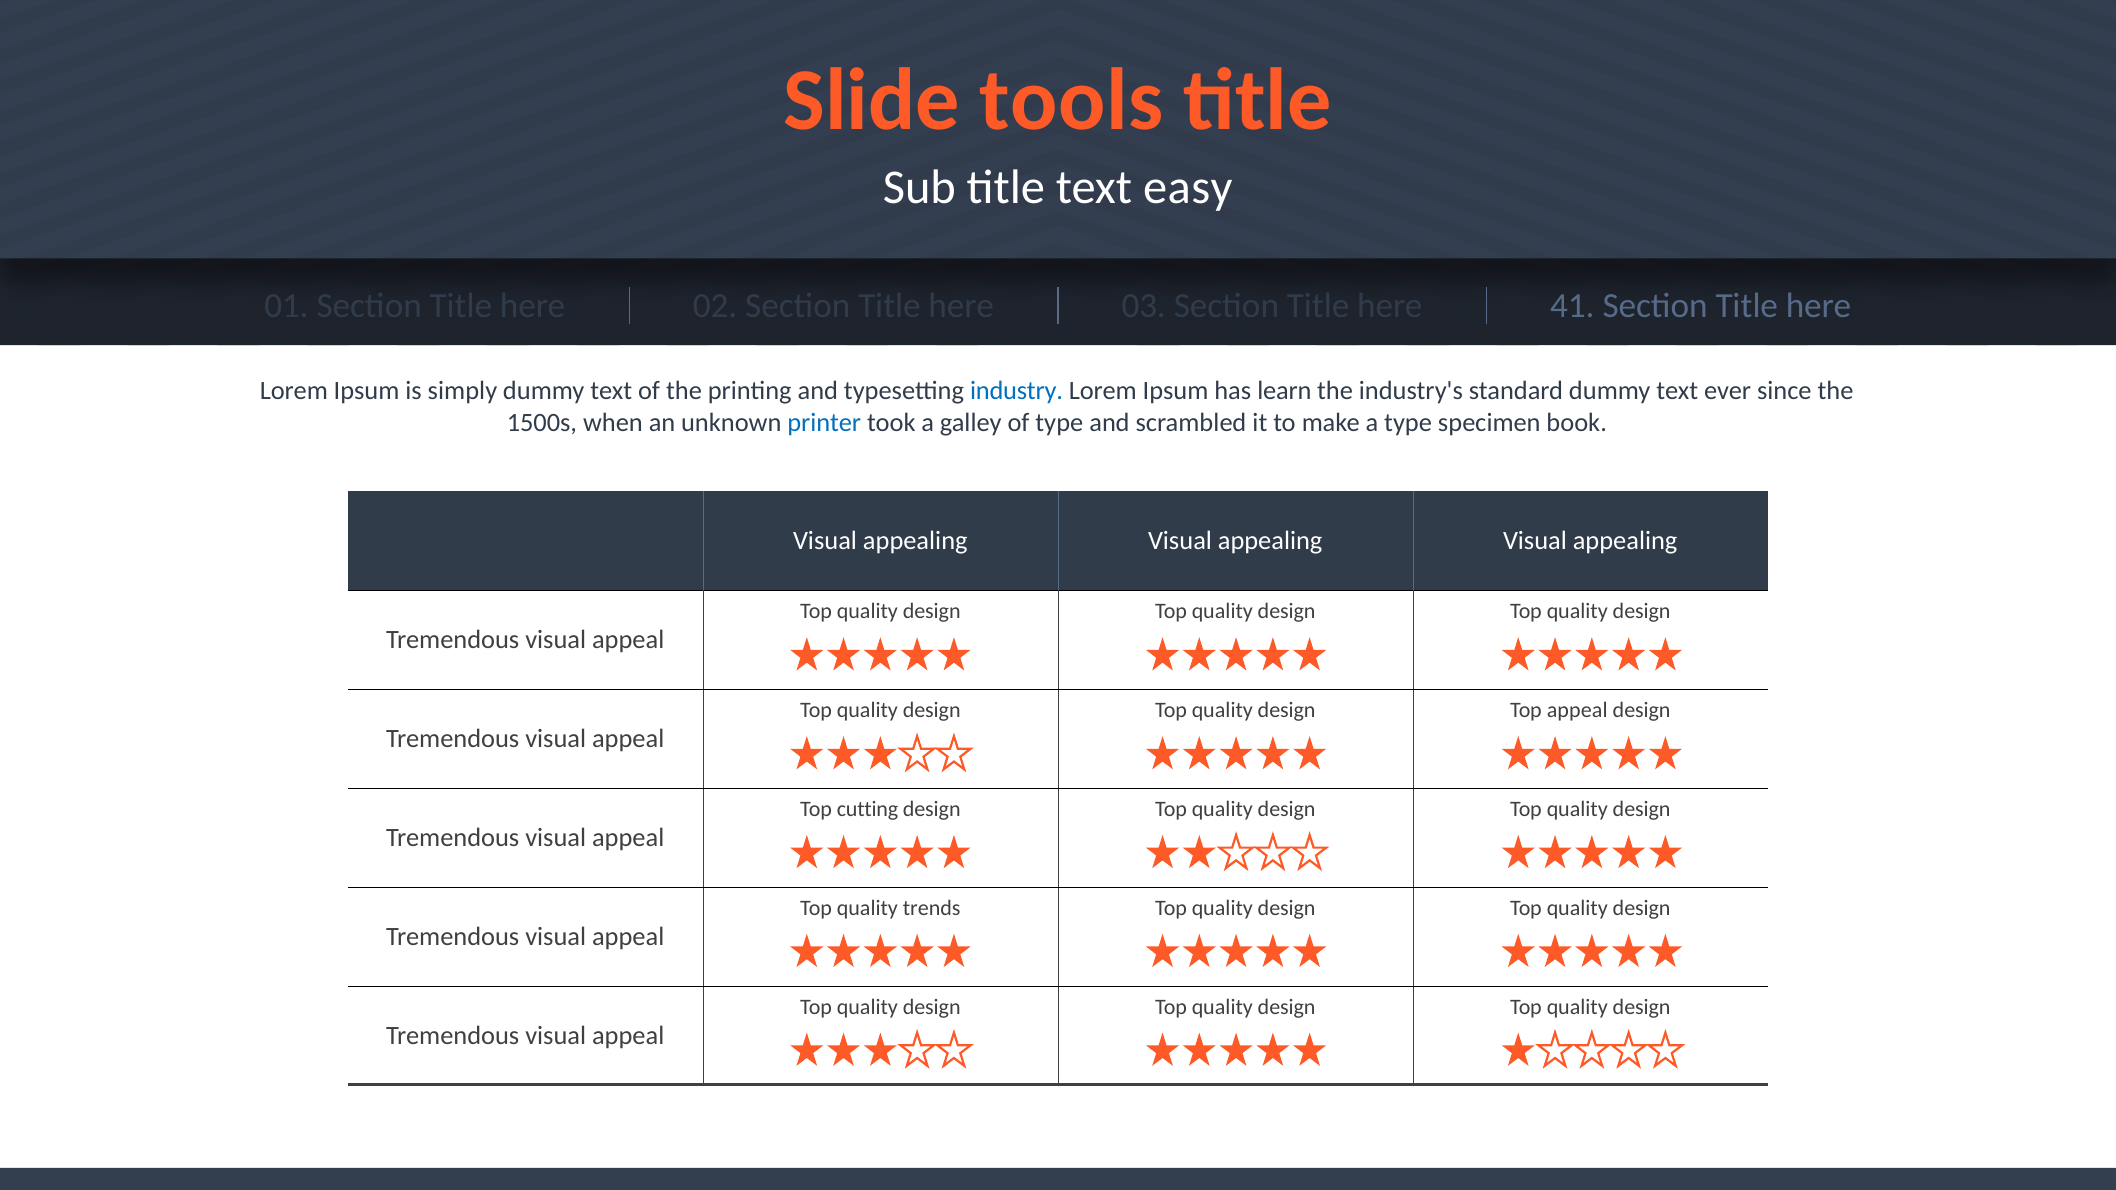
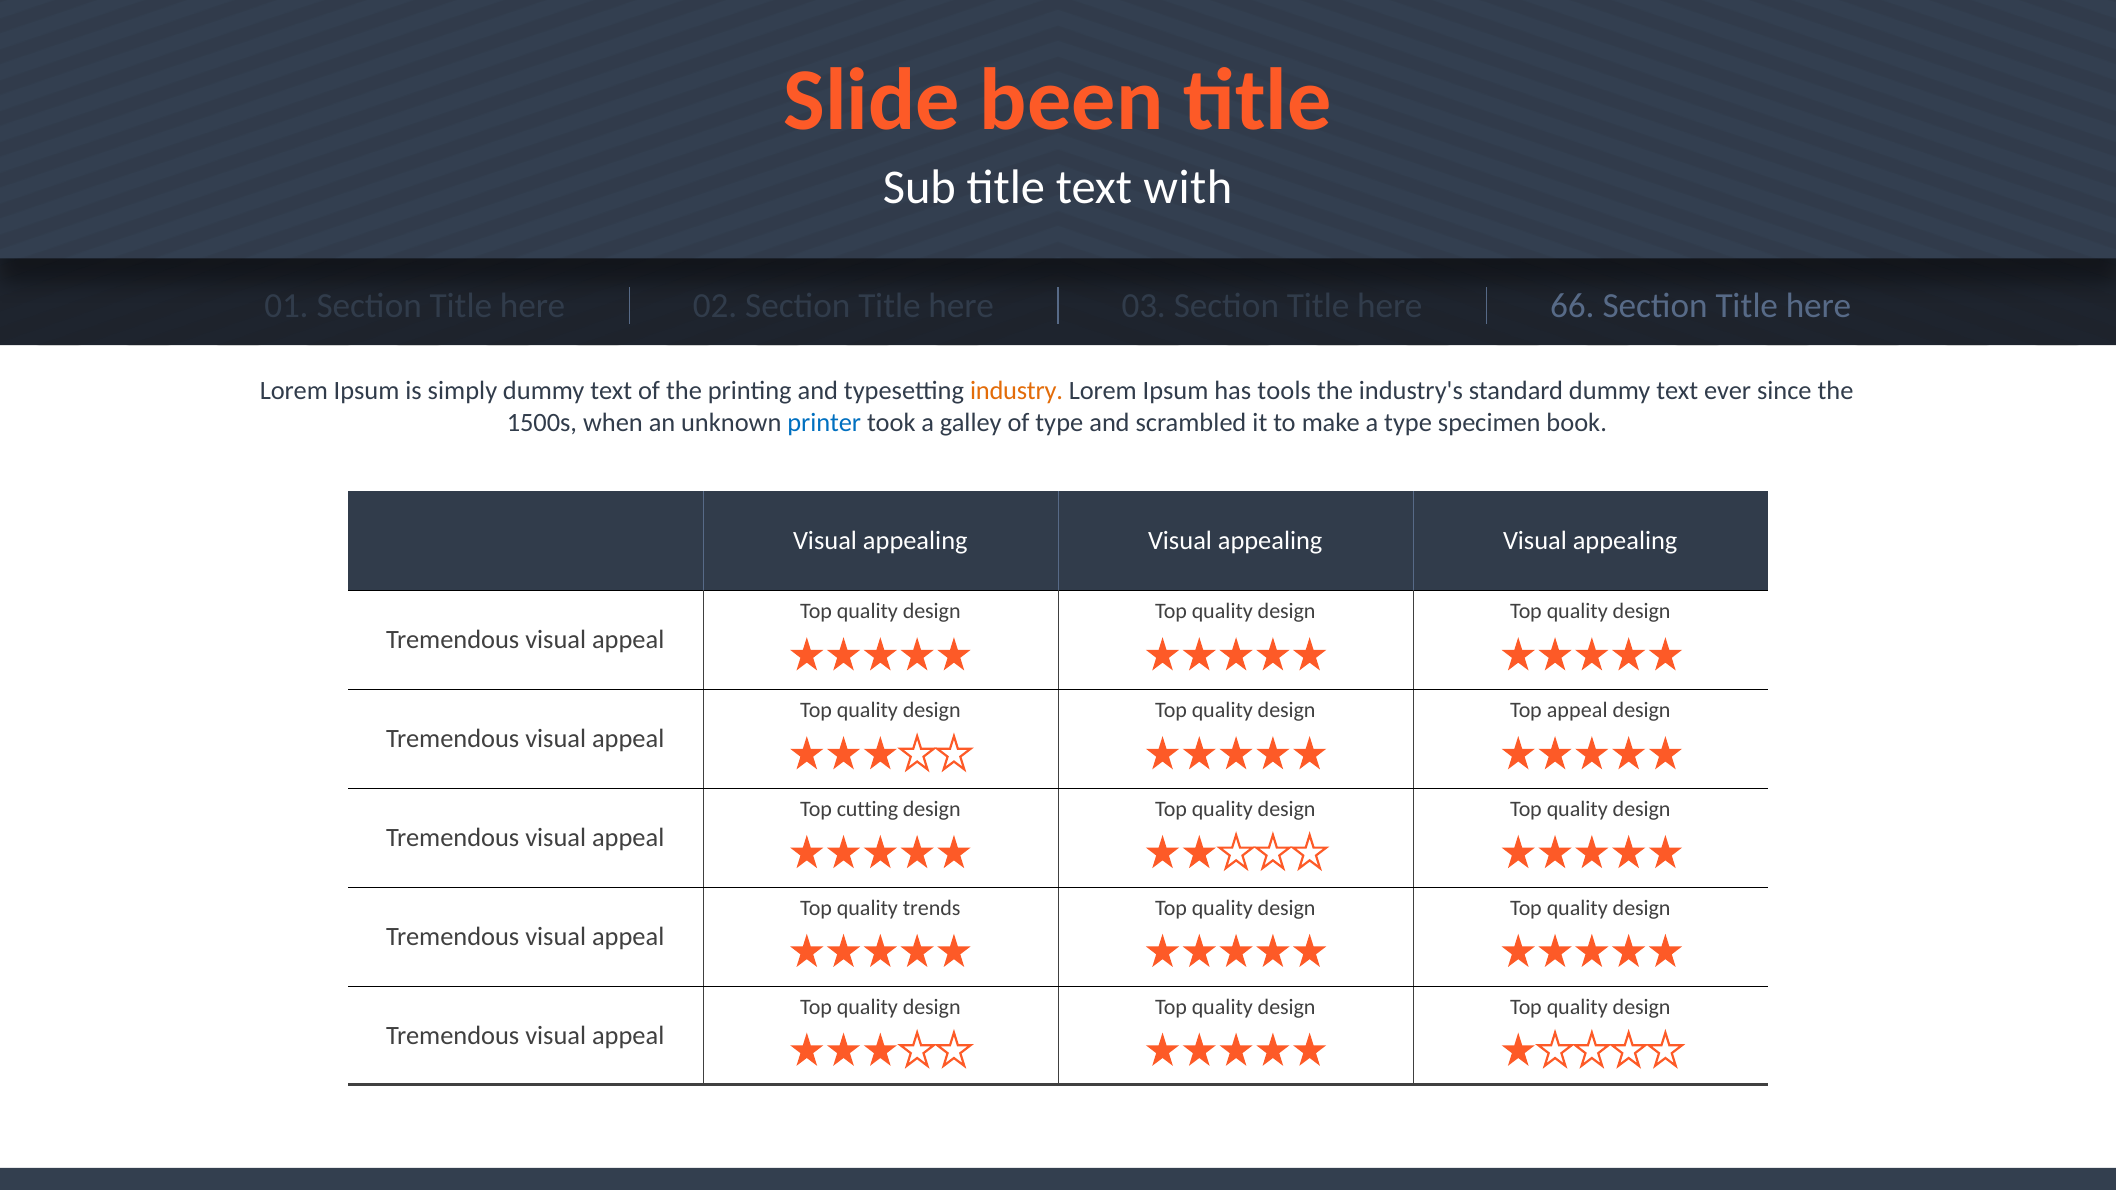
tools: tools -> been
easy: easy -> with
41: 41 -> 66
industry colour: blue -> orange
learn: learn -> tools
